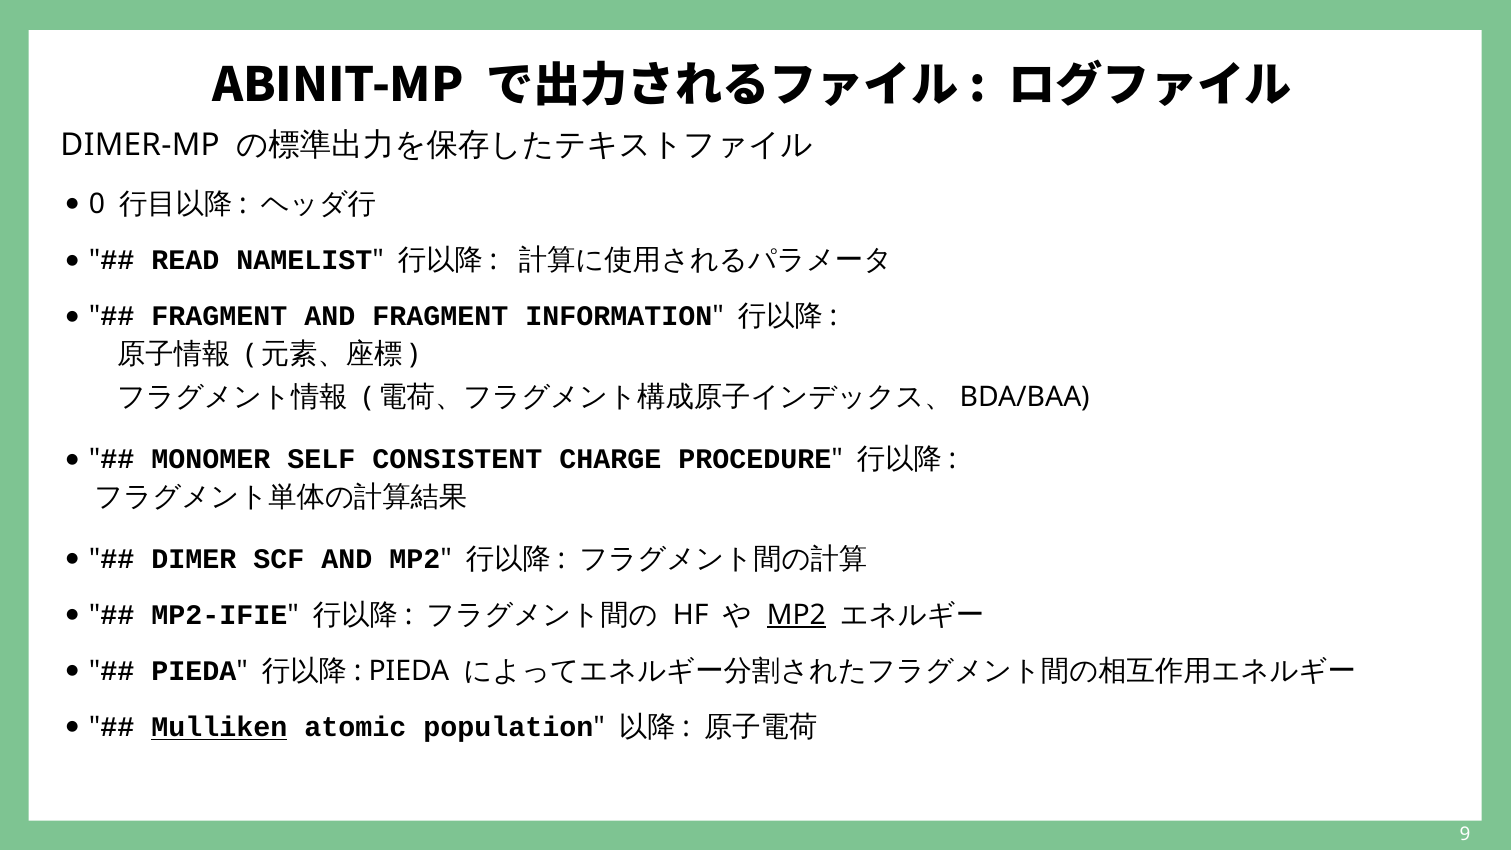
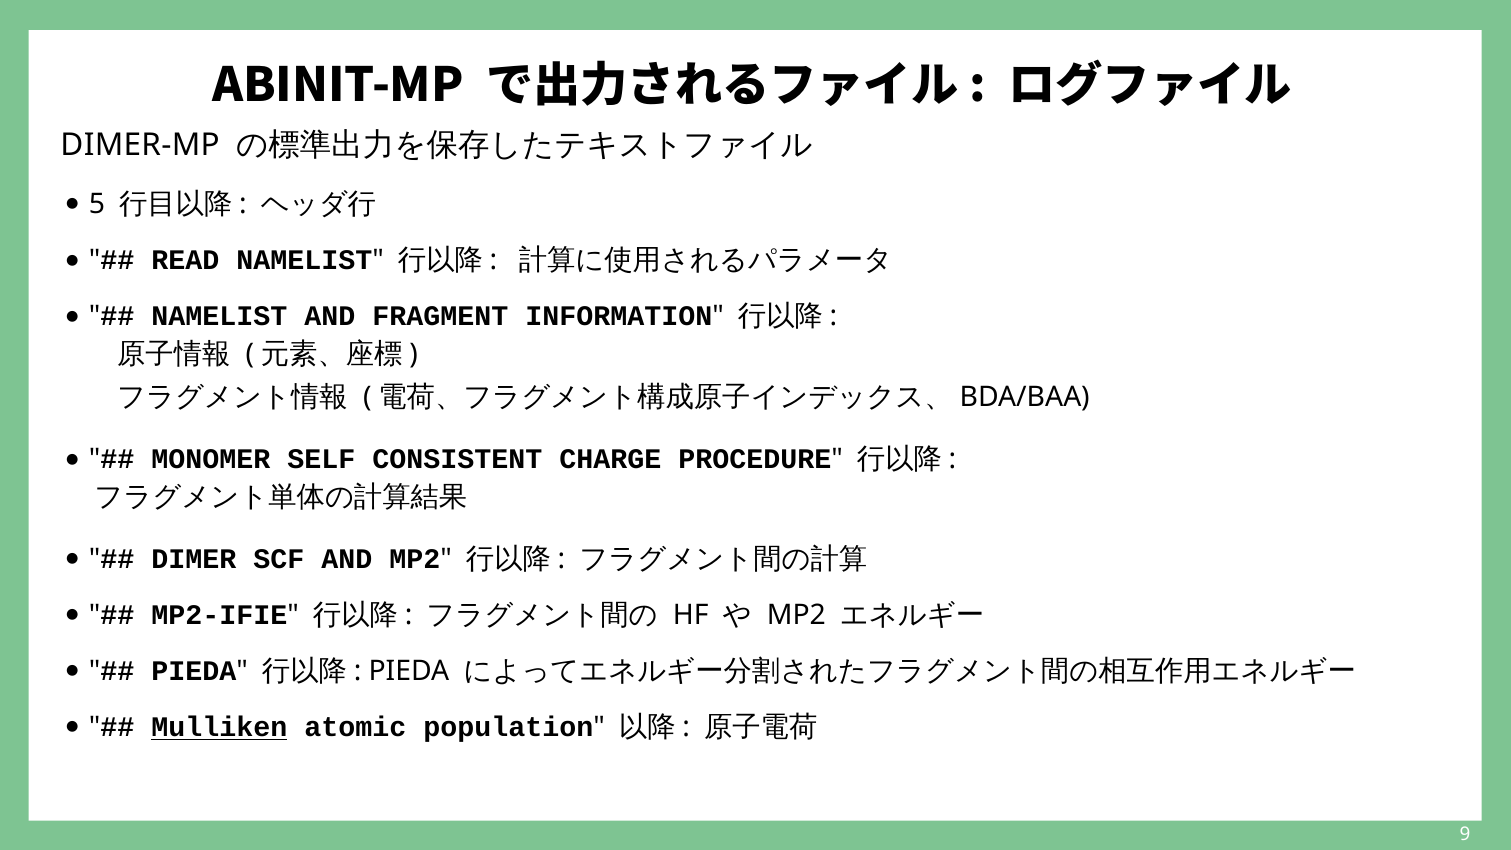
0: 0 -> 5
FRAGMENT at (219, 317): FRAGMENT -> NAMELIST
MP2 at (796, 615) underline: present -> none
